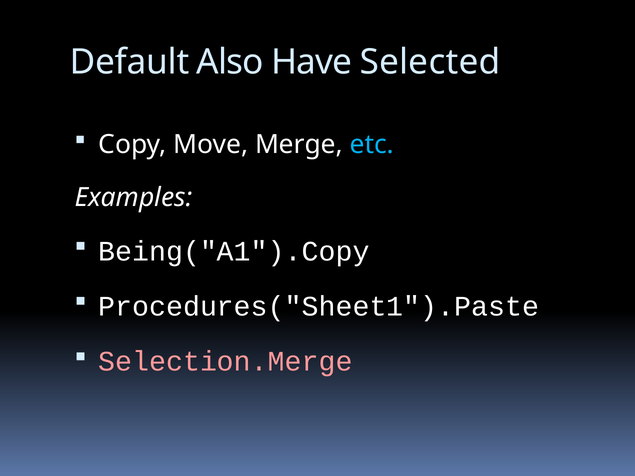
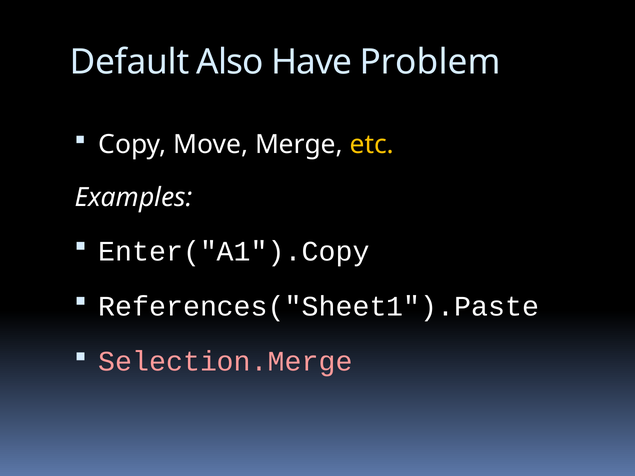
Selected: Selected -> Problem
etc colour: light blue -> yellow
Being("A1").Copy: Being("A1").Copy -> Enter("A1").Copy
Procedures("Sheet1").Paste: Procedures("Sheet1").Paste -> References("Sheet1").Paste
